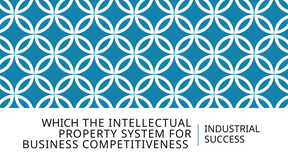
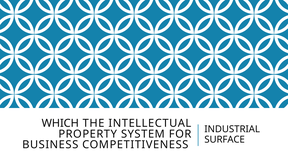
SUCCESS: SUCCESS -> SURFACE
